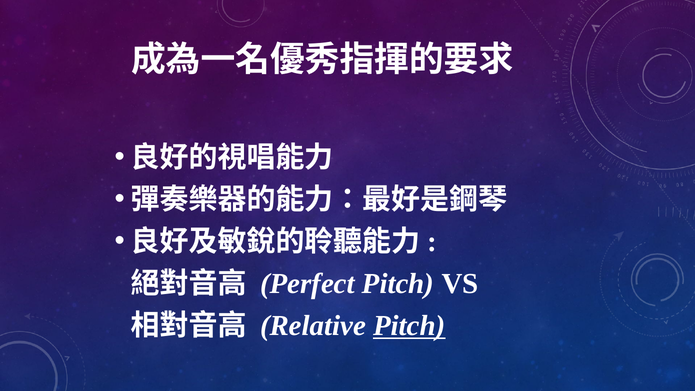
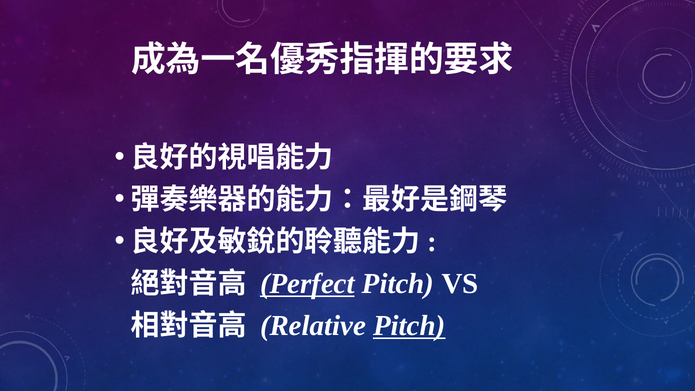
Perfect underline: none -> present
